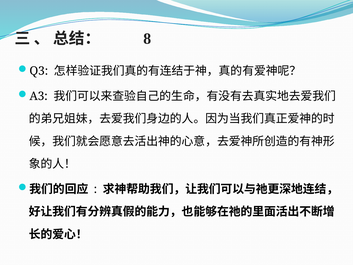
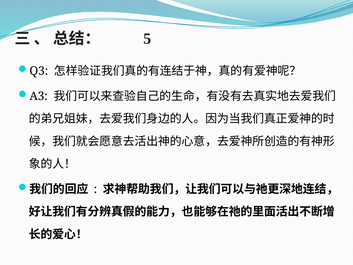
8: 8 -> 5
